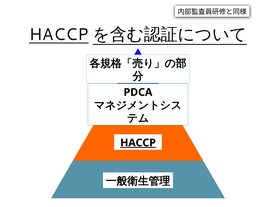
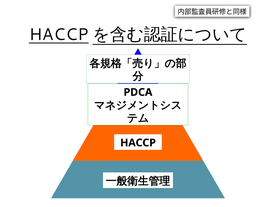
HACCP underline: present -> none
